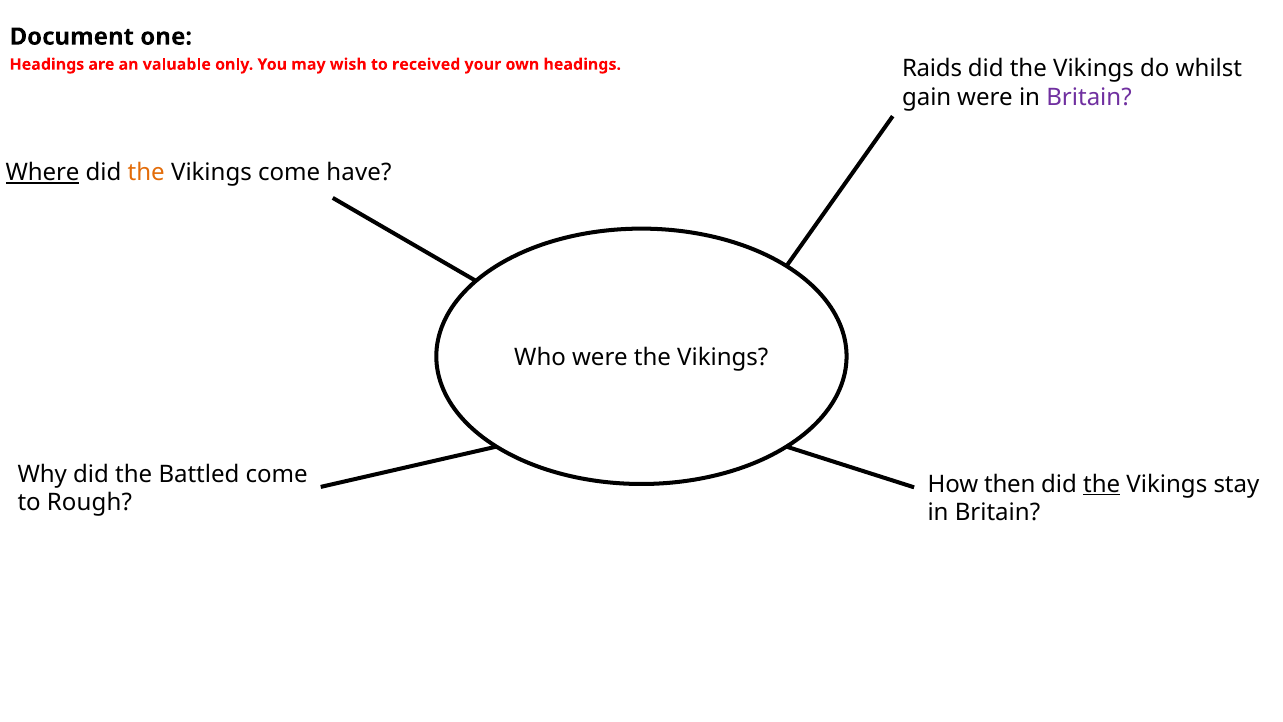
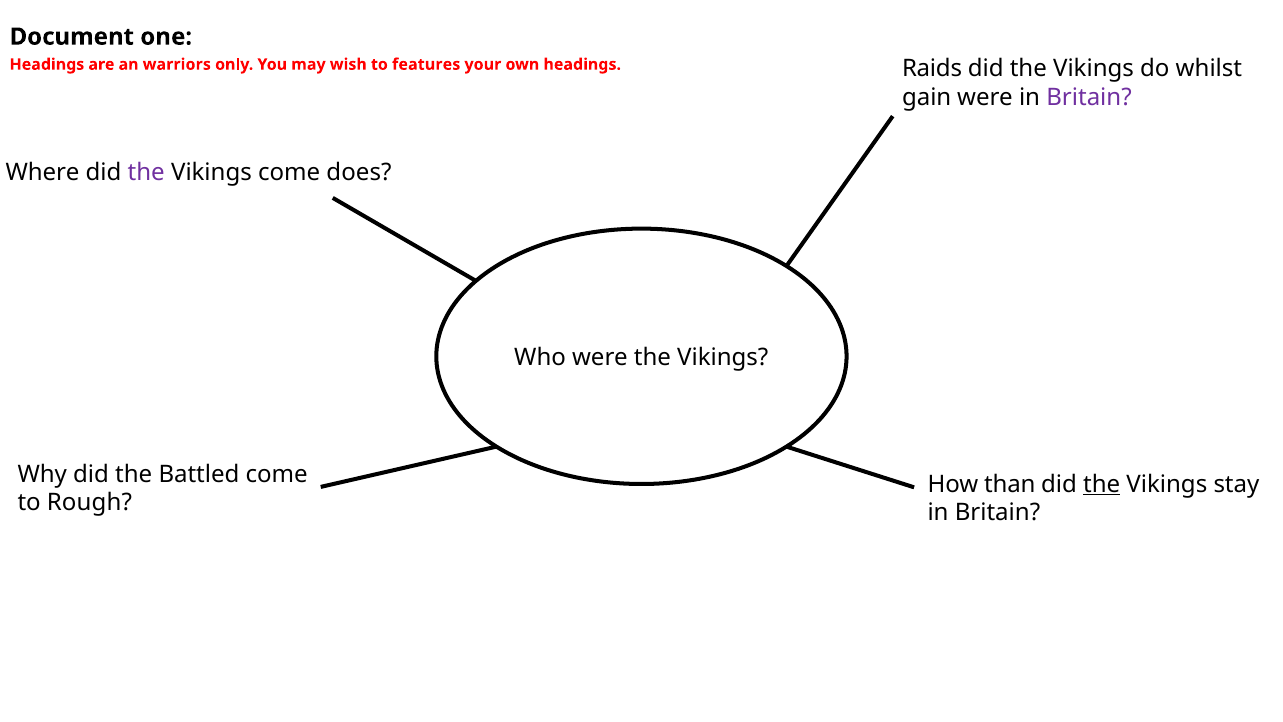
valuable: valuable -> warriors
received: received -> features
Where underline: present -> none
the at (146, 172) colour: orange -> purple
have: have -> does
then: then -> than
